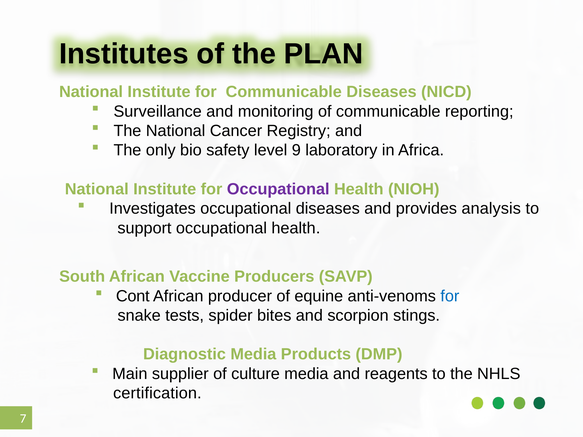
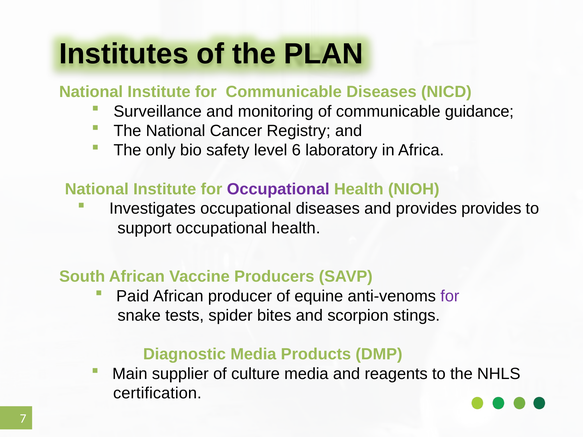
reporting: reporting -> guidance
9: 9 -> 6
provides analysis: analysis -> provides
Cont: Cont -> Paid
for at (450, 296) colour: blue -> purple
